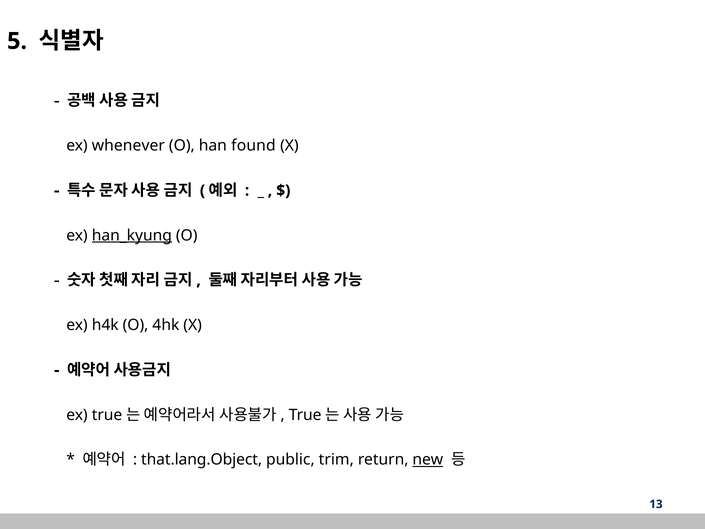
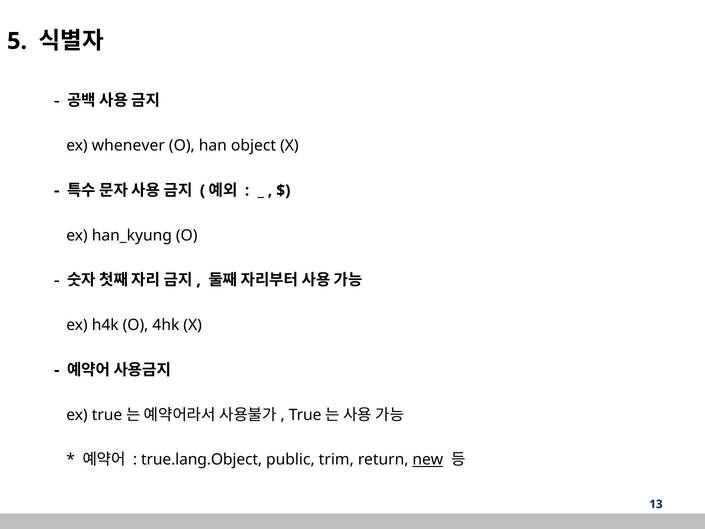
found: found -> object
han_kyung underline: present -> none
that.lang.Object: that.lang.Object -> true.lang.Object
